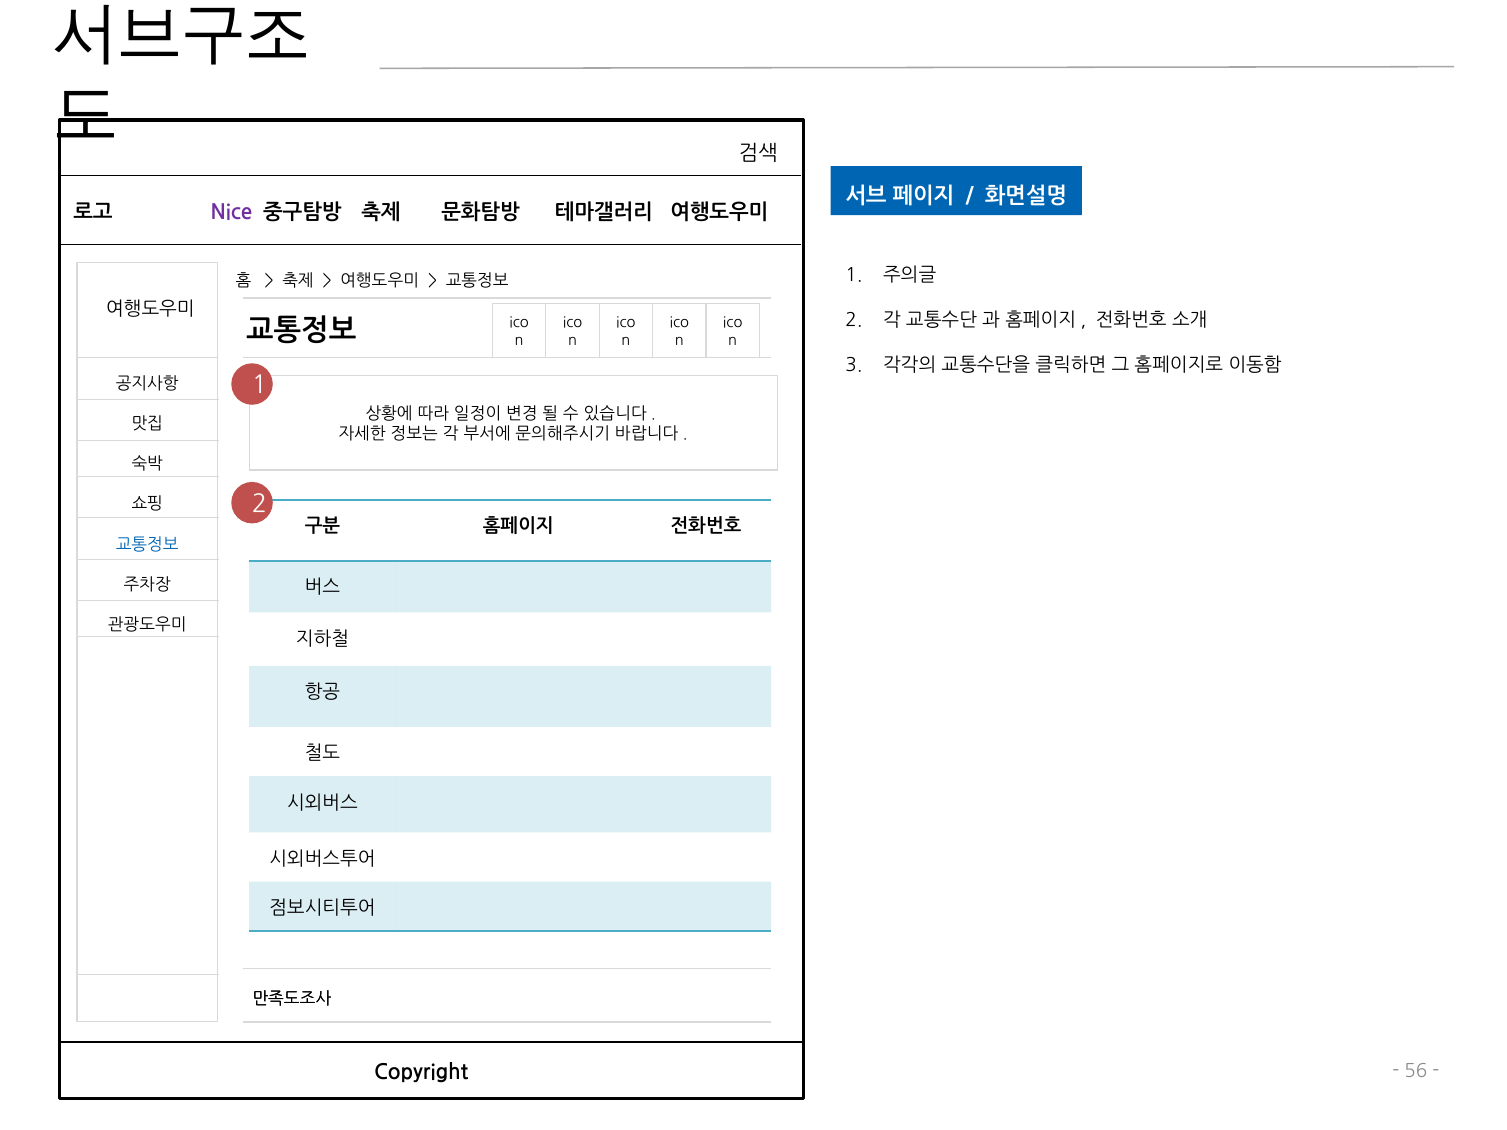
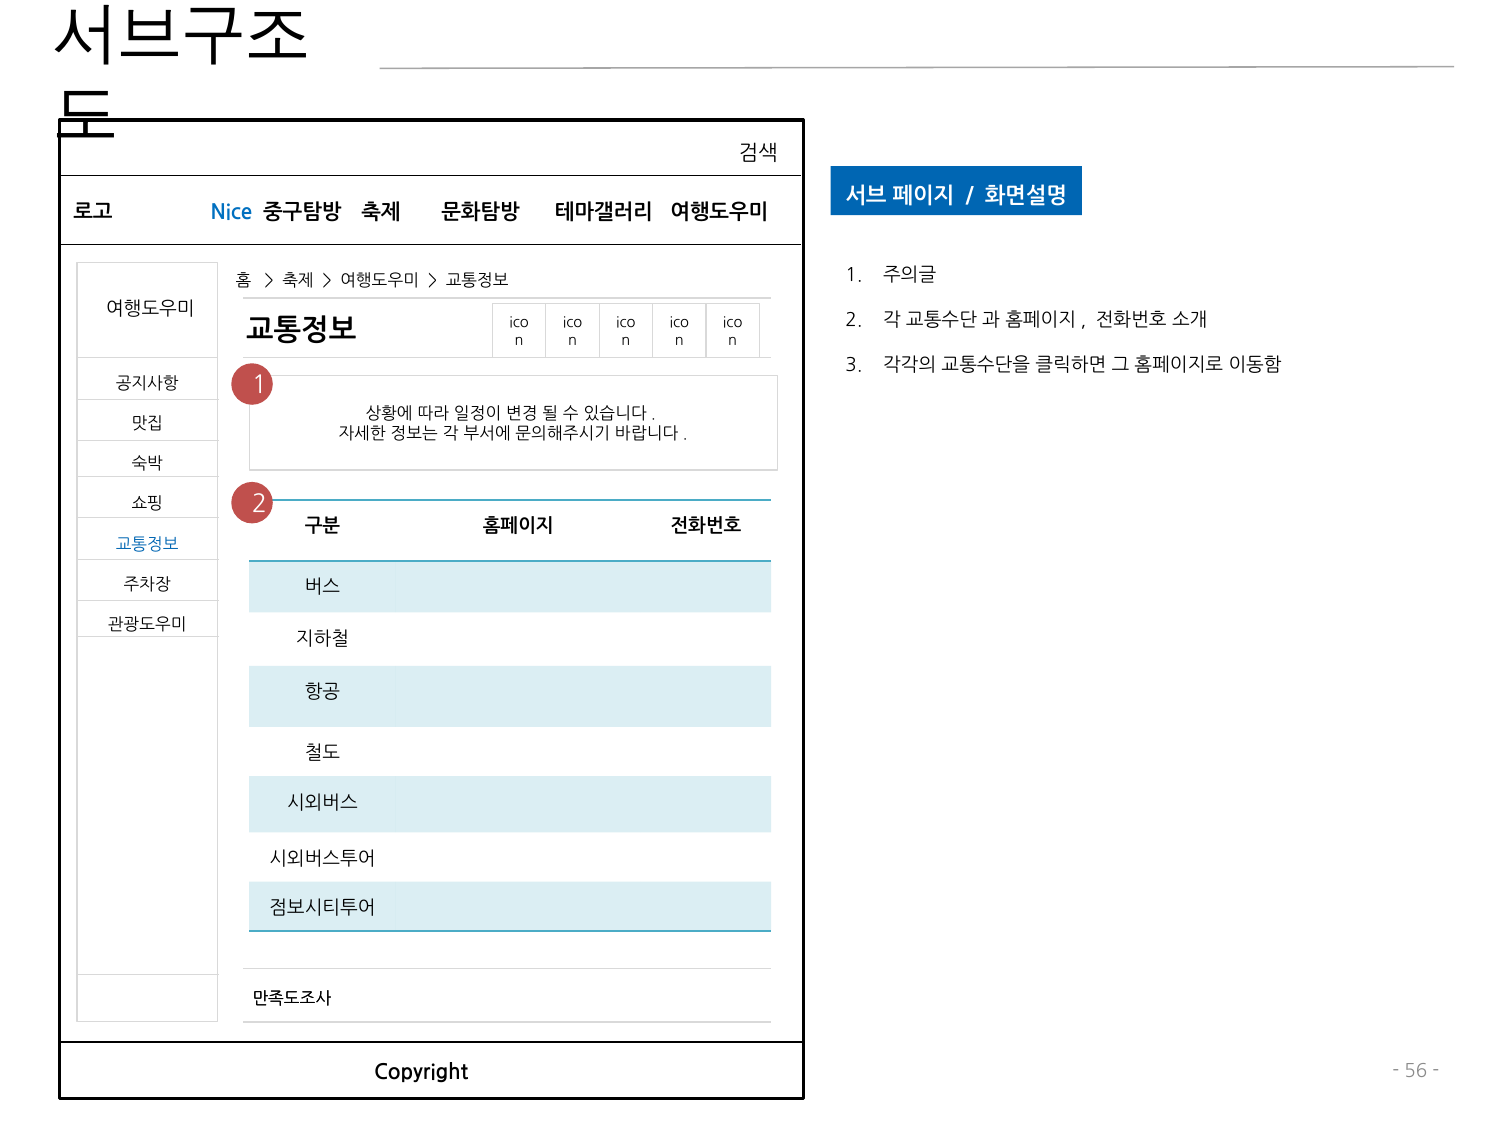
Nice colour: purple -> blue
